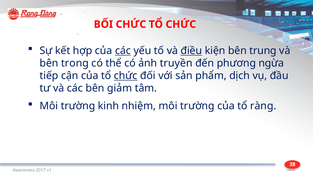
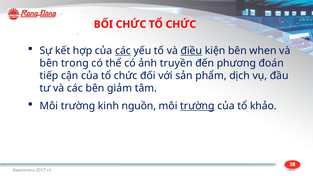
trung: trung -> when
ngừa: ngừa -> đoán
chức at (126, 76) underline: present -> none
nhiệm: nhiệm -> nguồn
trường at (197, 106) underline: none -> present
ràng: ràng -> khảo
